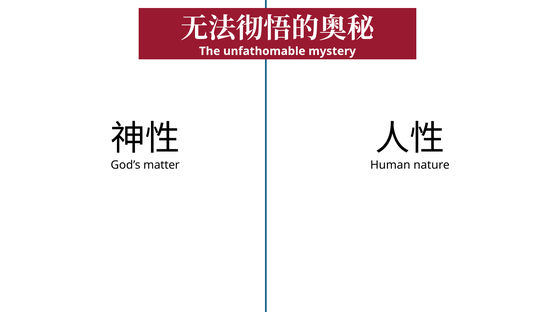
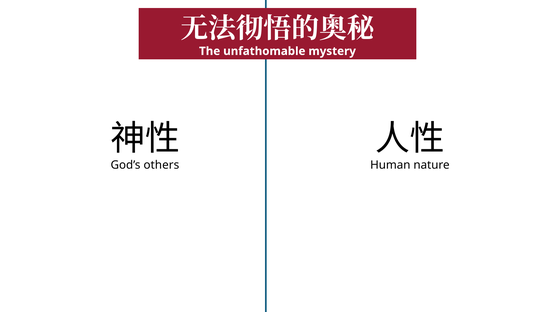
matter: matter -> others
